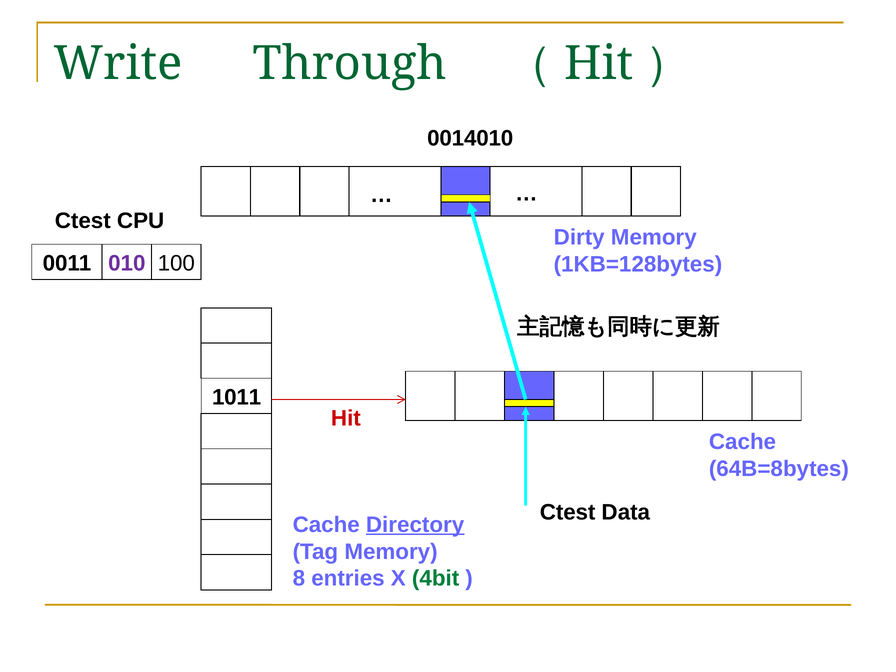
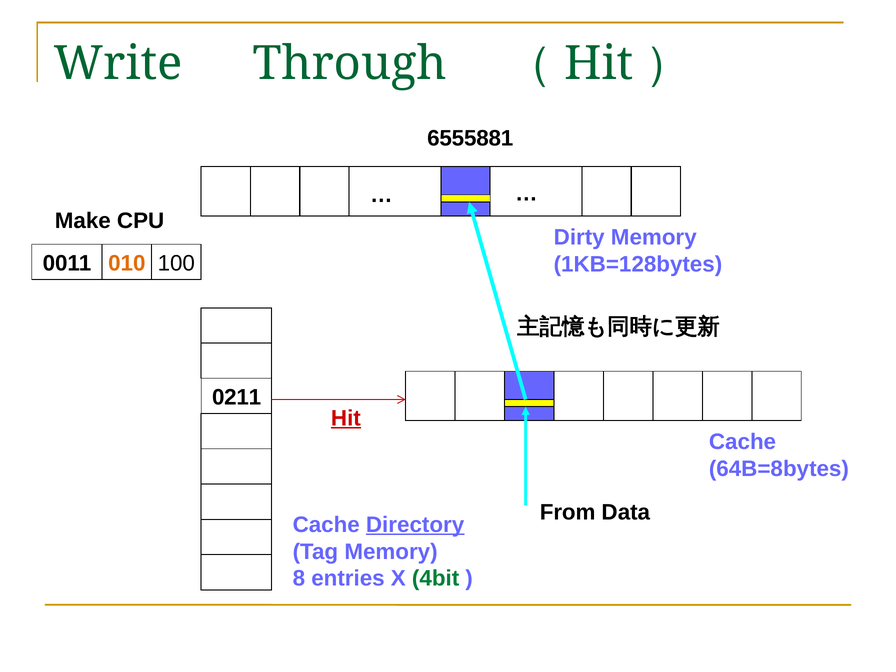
0014010: 0014010 -> 6555881
Ctest at (83, 221): Ctest -> Make
010 colour: purple -> orange
1011: 1011 -> 0211
Hit at (346, 418) underline: none -> present
Ctest at (568, 512): Ctest -> From
